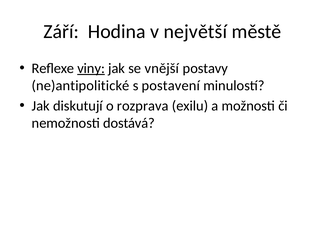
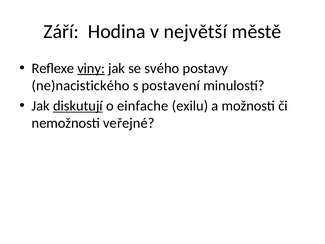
vnější: vnější -> svého
ne)antipolitické: ne)antipolitické -> ne)nacistického
diskutují underline: none -> present
rozprava: rozprava -> einfache
dostává: dostává -> veřejné
